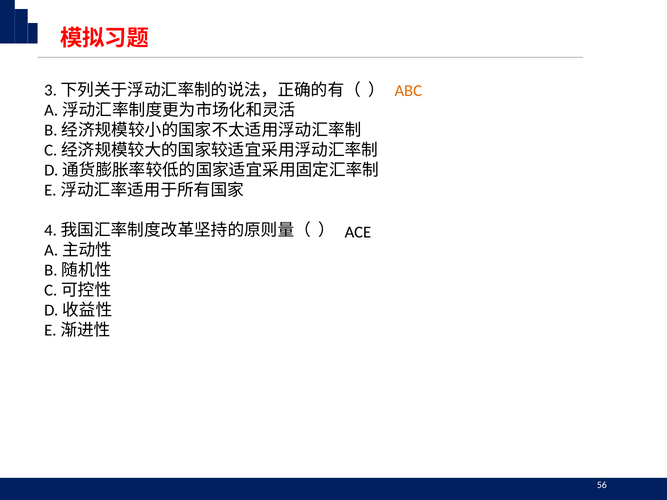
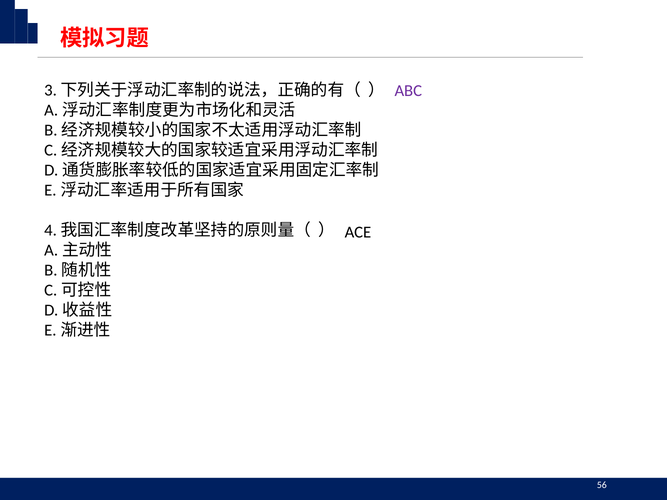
ABC colour: orange -> purple
